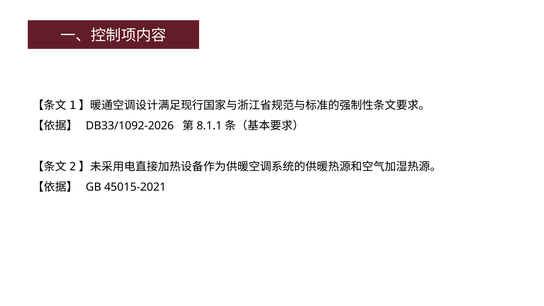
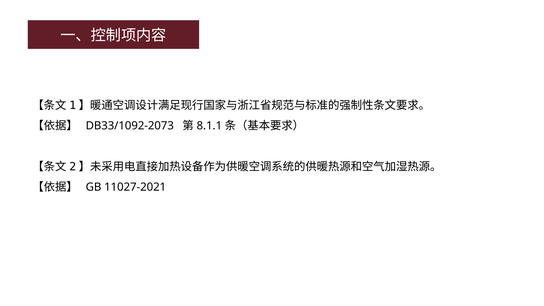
DB33/1092-2026: DB33/1092-2026 -> DB33/1092-2073
45015-2021: 45015-2021 -> 11027-2021
